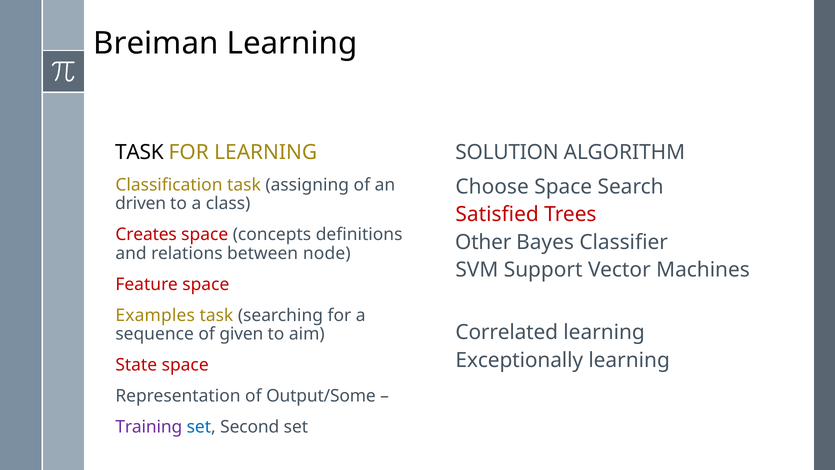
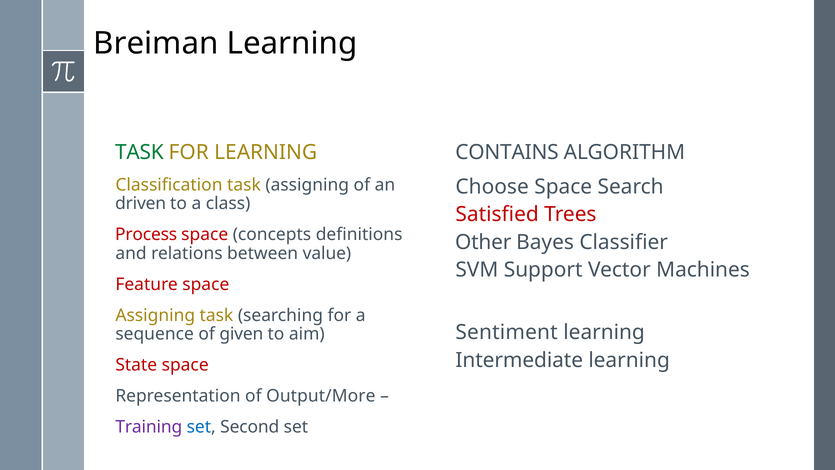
TASK at (139, 153) colour: black -> green
SOLUTION: SOLUTION -> CONTAINS
Creates: Creates -> Process
node: node -> value
Examples at (155, 315): Examples -> Assigning
Correlated: Correlated -> Sentiment
Exceptionally: Exceptionally -> Intermediate
Output/Some: Output/Some -> Output/More
